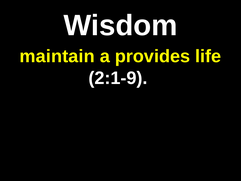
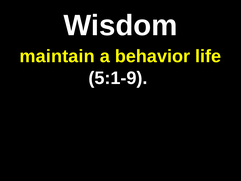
provides: provides -> behavior
2:1-9: 2:1-9 -> 5:1-9
